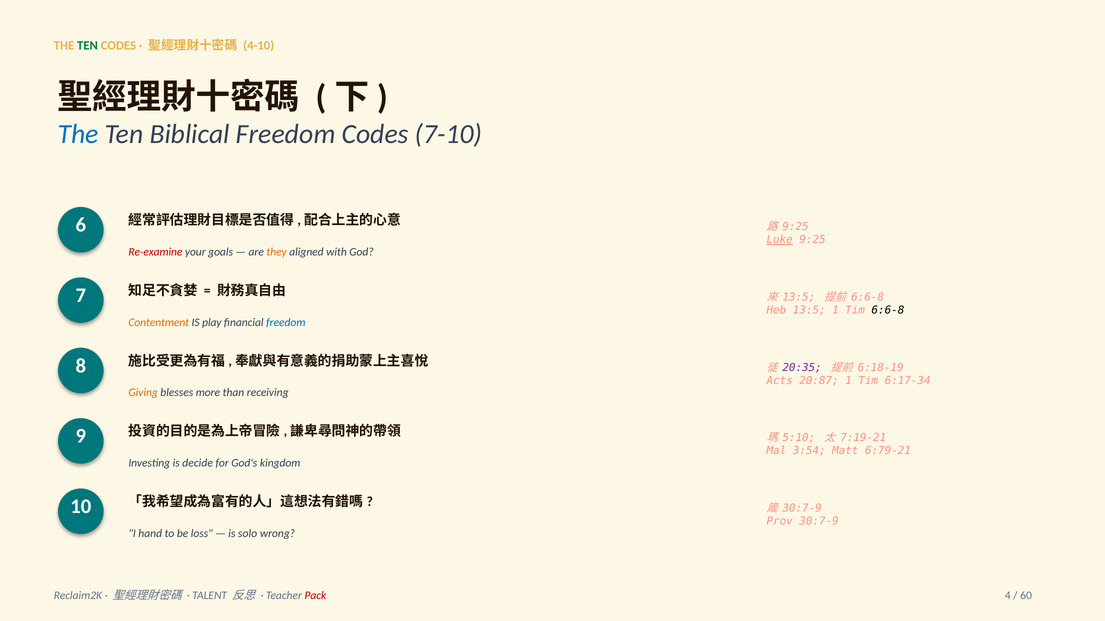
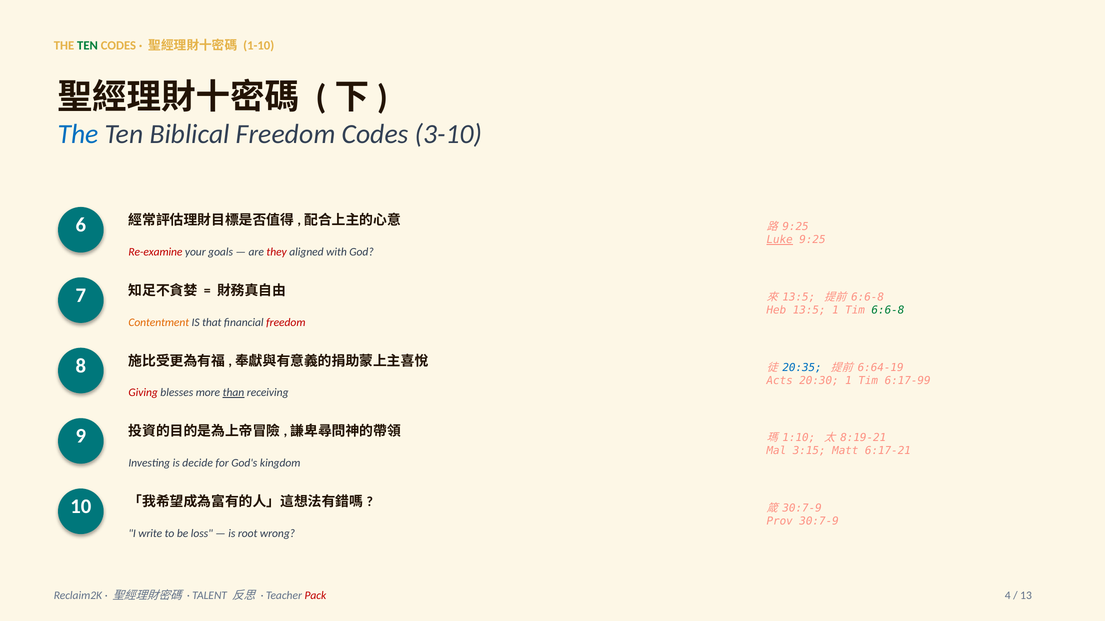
4-10: 4-10 -> 1-10
7-10: 7-10 -> 3-10
they colour: orange -> red
6:6-8 at (888, 310) colour: black -> green
play: play -> that
freedom at (286, 323) colour: blue -> red
20:35 colour: purple -> blue
6:18-19: 6:18-19 -> 6:64-19
20:87: 20:87 -> 20:30
6:17-34: 6:17-34 -> 6:17-99
Giving colour: orange -> red
than underline: none -> present
5:10: 5:10 -> 1:10
7:19-21: 7:19-21 -> 8:19-21
3:54: 3:54 -> 3:15
6:79-21: 6:79-21 -> 6:17-21
hand: hand -> write
solo: solo -> root
60: 60 -> 13
